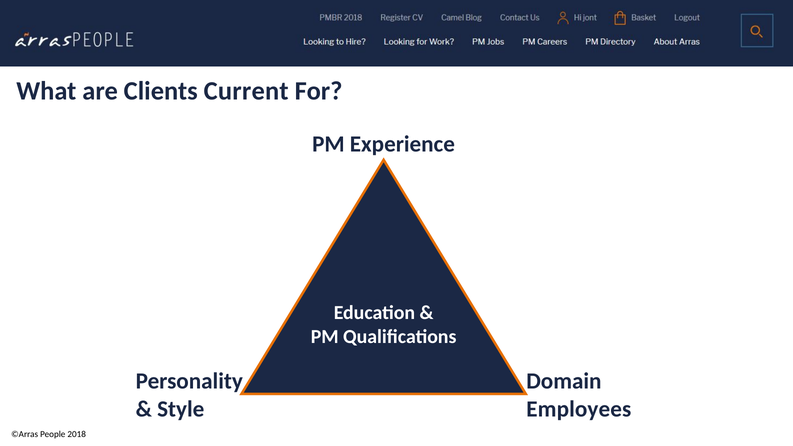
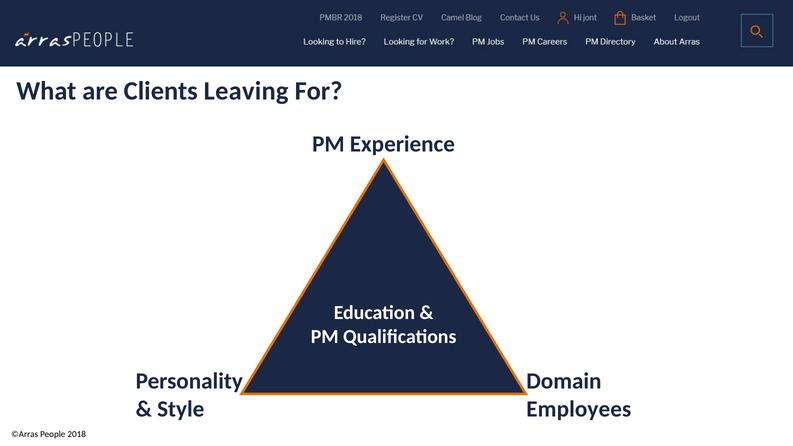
Current: Current -> Leaving
